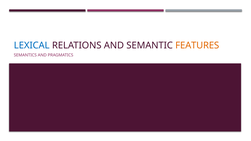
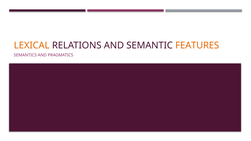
LEXICAL colour: blue -> orange
